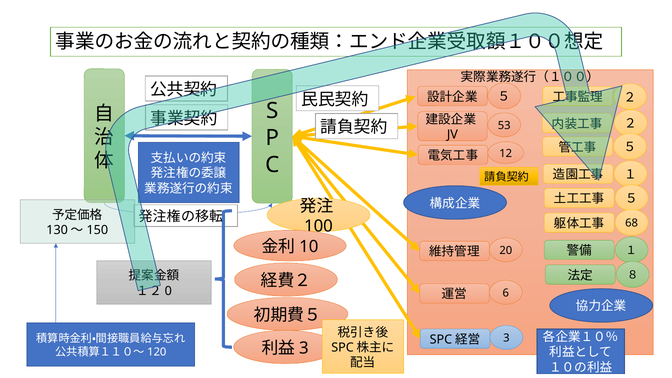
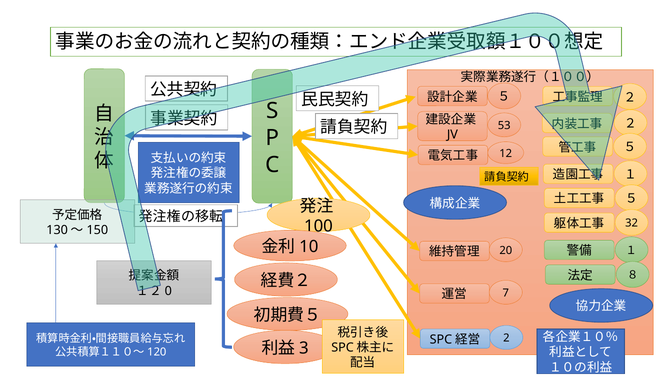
68: 68 -> 32
6: 6 -> 7
3 at (506, 338): 3 -> 2
